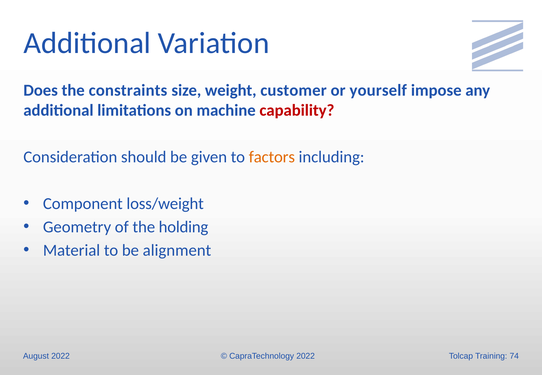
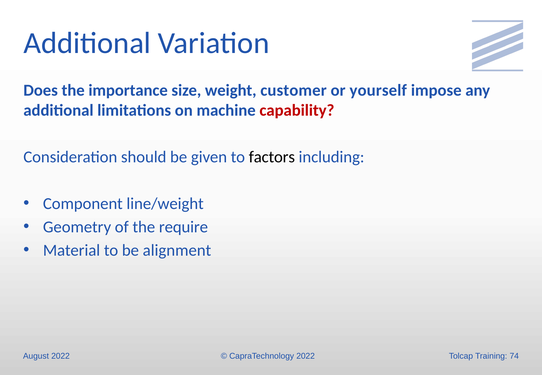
constraints: constraints -> importance
factors colour: orange -> black
loss/weight: loss/weight -> line/weight
holding: holding -> require
